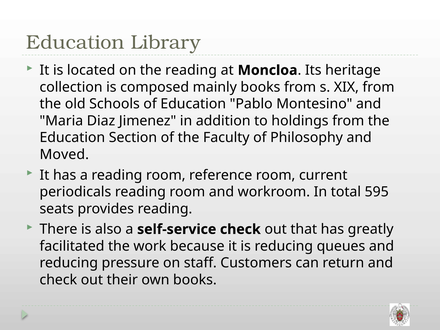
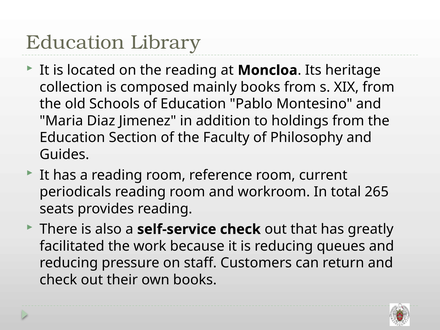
Moved: Moved -> Guides
595: 595 -> 265
